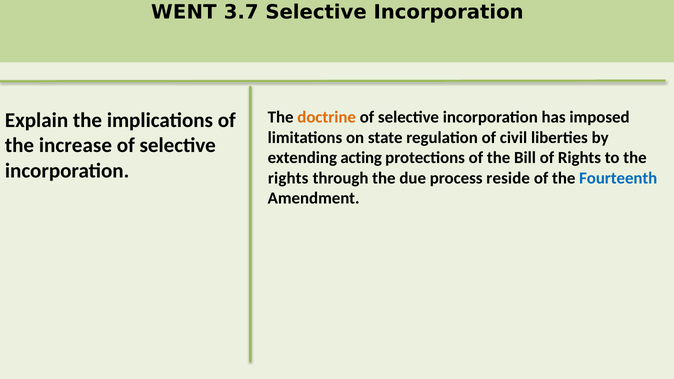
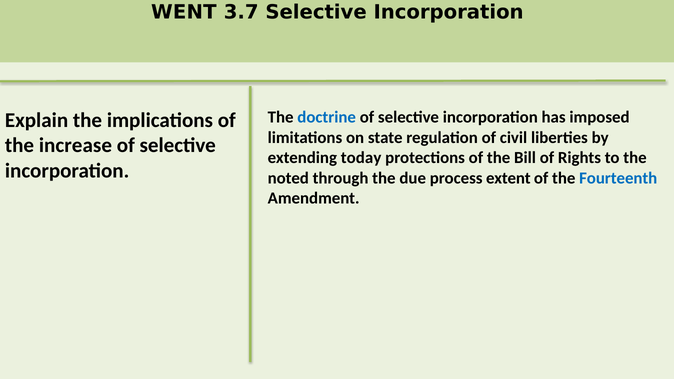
doctrine colour: orange -> blue
acting: acting -> today
rights at (288, 178): rights -> noted
reside: reside -> extent
